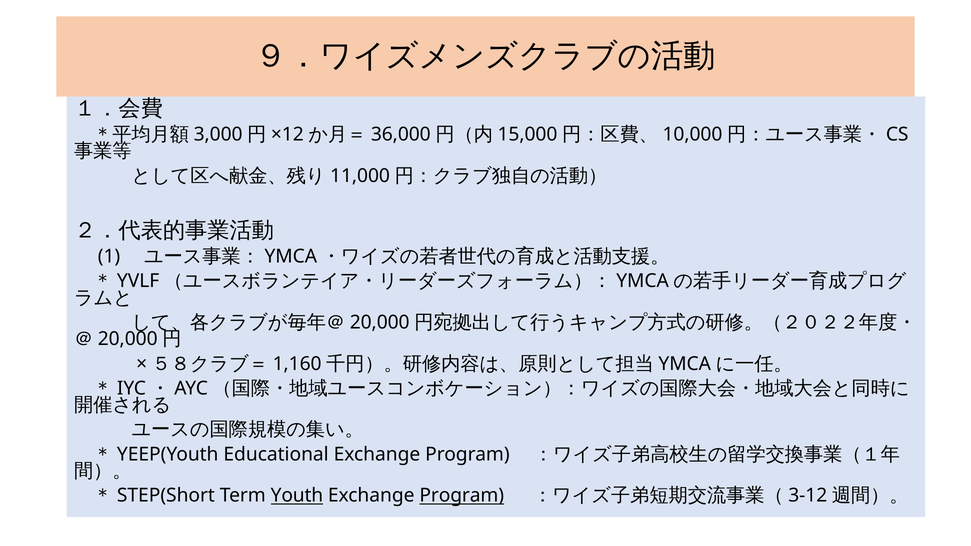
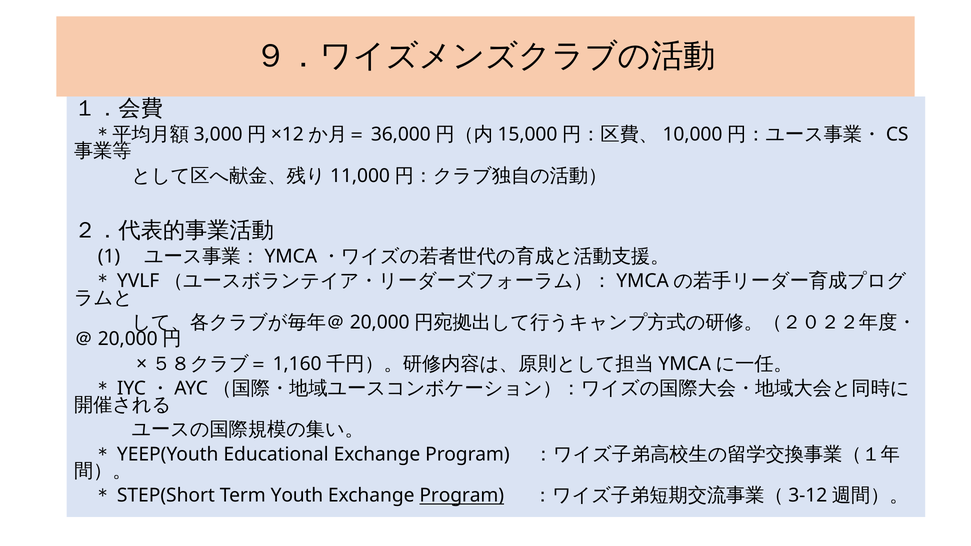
Youth underline: present -> none
